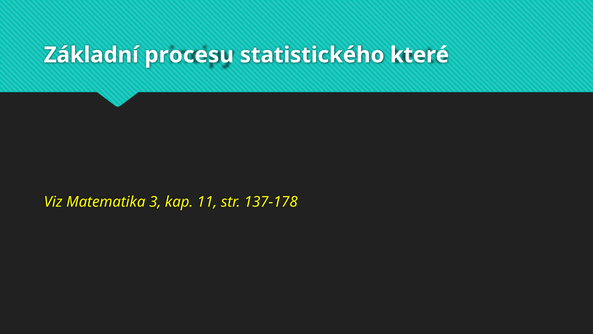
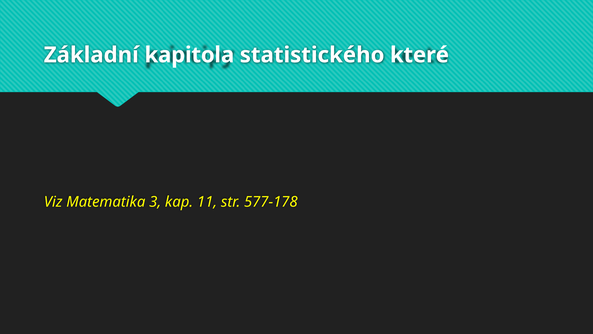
procesu: procesu -> kapitola
137-178: 137-178 -> 577-178
